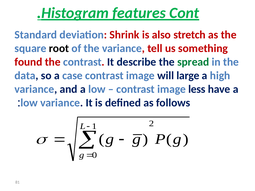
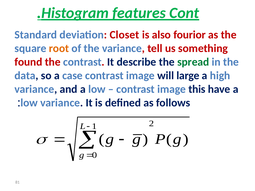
Shrink: Shrink -> Closet
stretch: stretch -> fourior
root colour: black -> orange
less: less -> this
